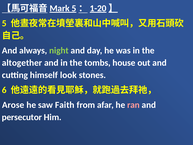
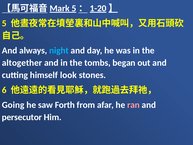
night colour: light green -> light blue
house: house -> began
Arose: Arose -> Going
Faith: Faith -> Forth
